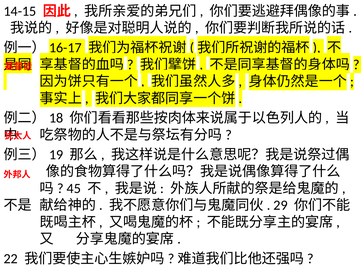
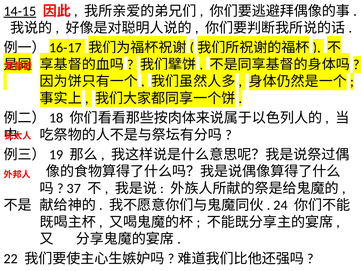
14-15 underline: none -> present
45: 45 -> 37
29: 29 -> 24
